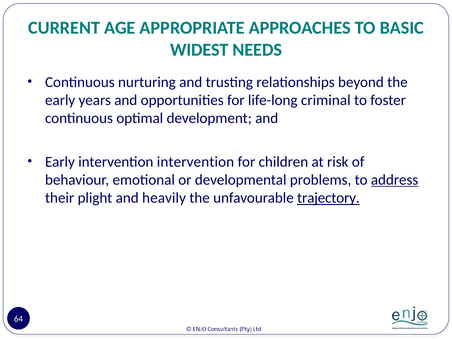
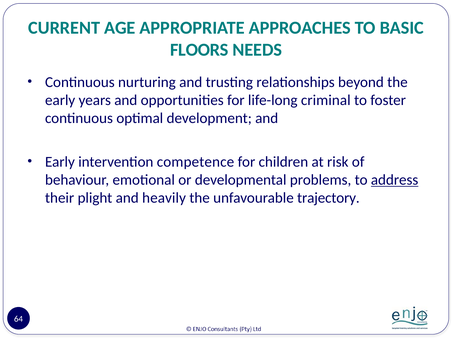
WIDEST: WIDEST -> FLOORS
intervention intervention: intervention -> competence
trajectory underline: present -> none
